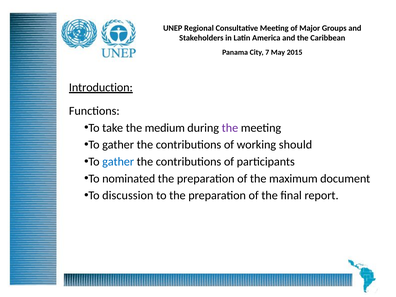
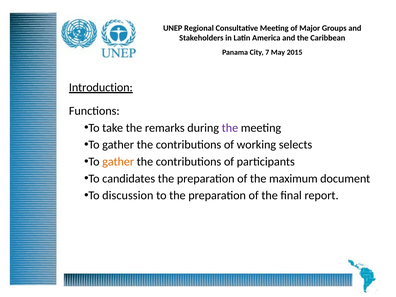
medium: medium -> remarks
should: should -> selects
gather at (118, 162) colour: blue -> orange
nominated: nominated -> candidates
